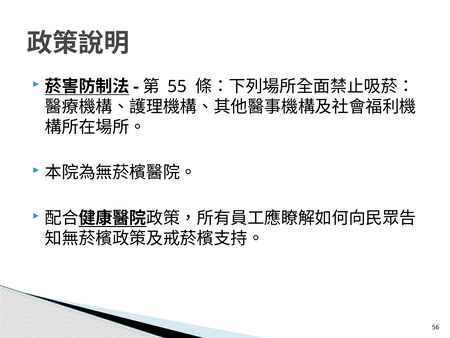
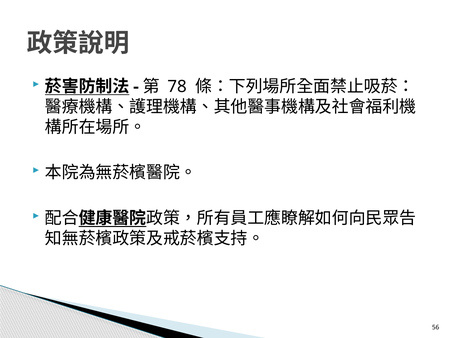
55: 55 -> 78
